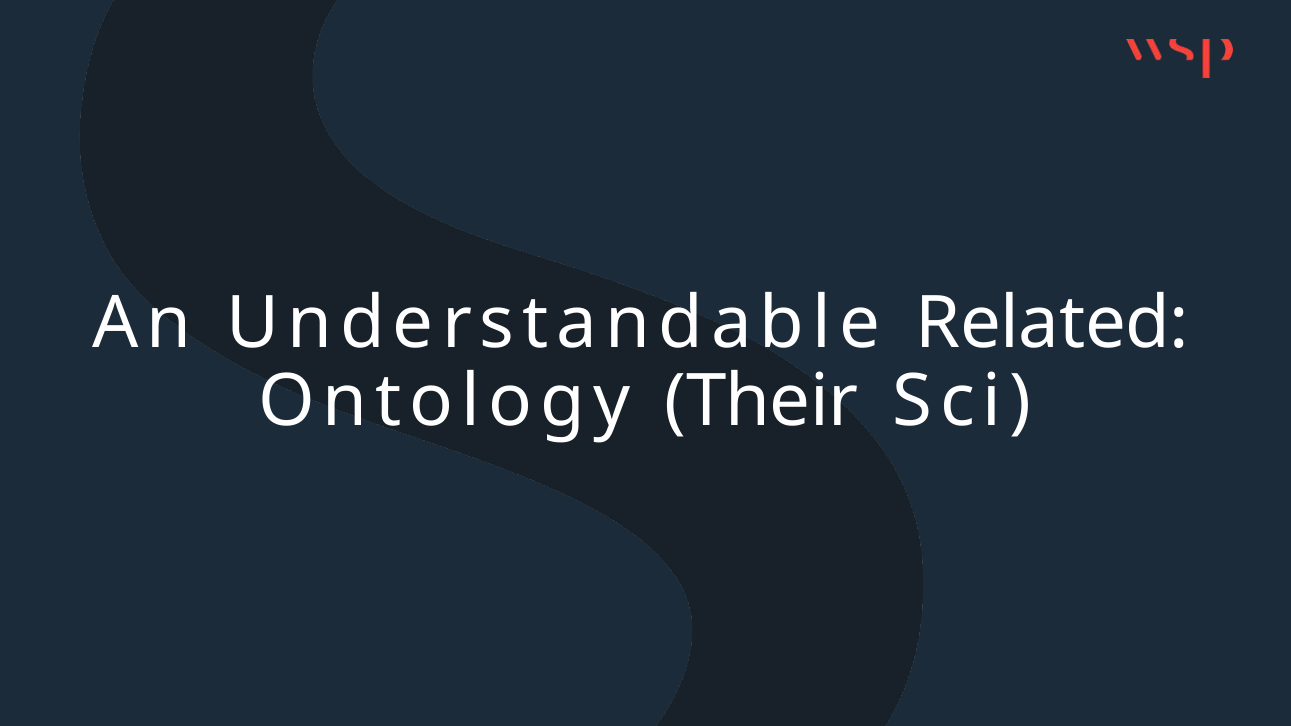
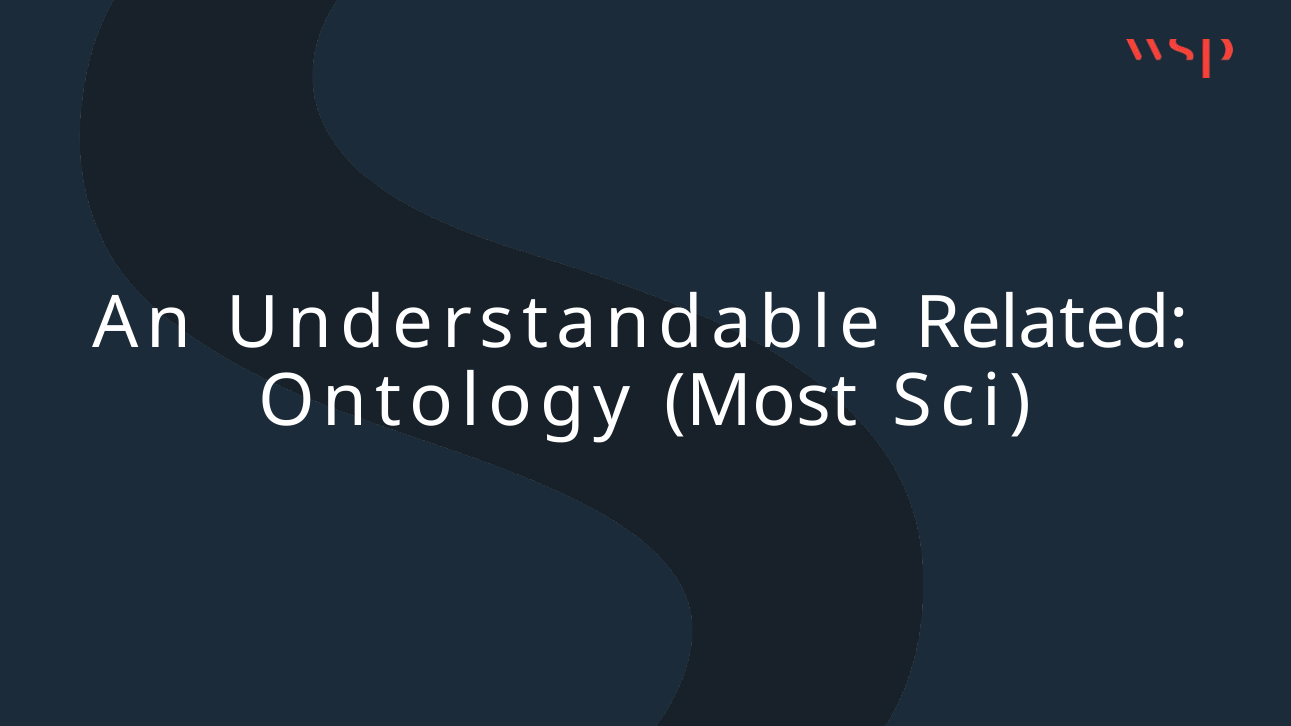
Their: Their -> Most
